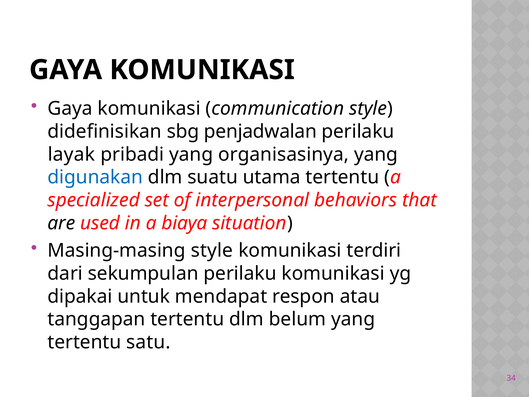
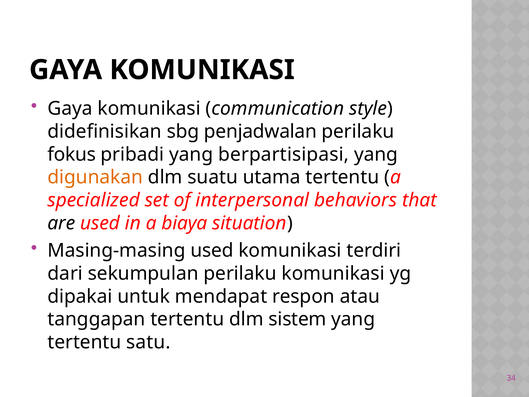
layak: layak -> fokus
organisasinya: organisasinya -> berpartisipasi
digunakan colour: blue -> orange
Masing-masing style: style -> used
belum: belum -> sistem
